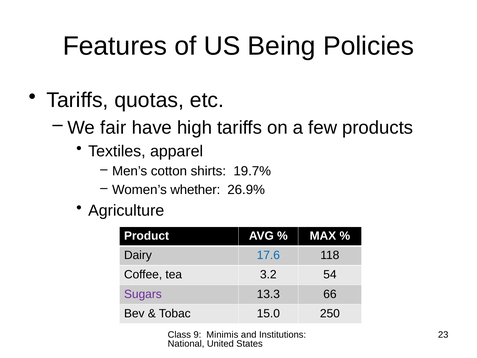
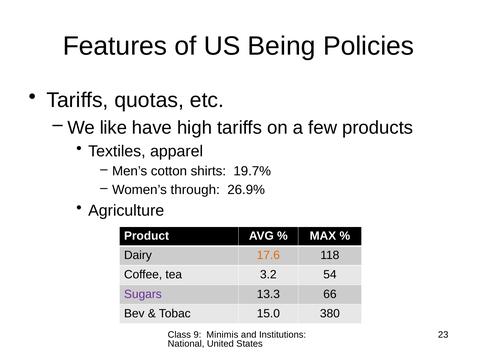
fair: fair -> like
whether: whether -> through
17.6 colour: blue -> orange
250: 250 -> 380
